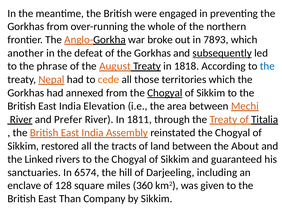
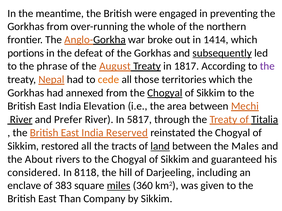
7893: 7893 -> 1414
another: another -> portions
1818: 1818 -> 1817
the at (267, 66) colour: blue -> purple
1811: 1811 -> 5817
Assembly: Assembly -> Reserved
land underline: none -> present
About: About -> Males
Linked: Linked -> About
sanctuaries: sanctuaries -> considered
6574: 6574 -> 8118
128: 128 -> 383
miles underline: none -> present
